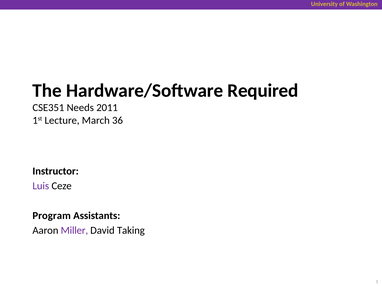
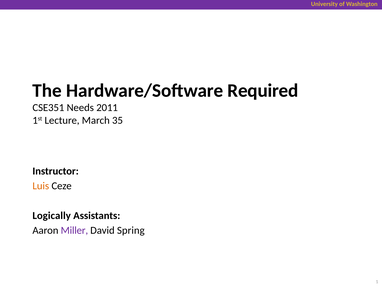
36: 36 -> 35
Luis colour: purple -> orange
Program: Program -> Logically
Taking: Taking -> Spring
